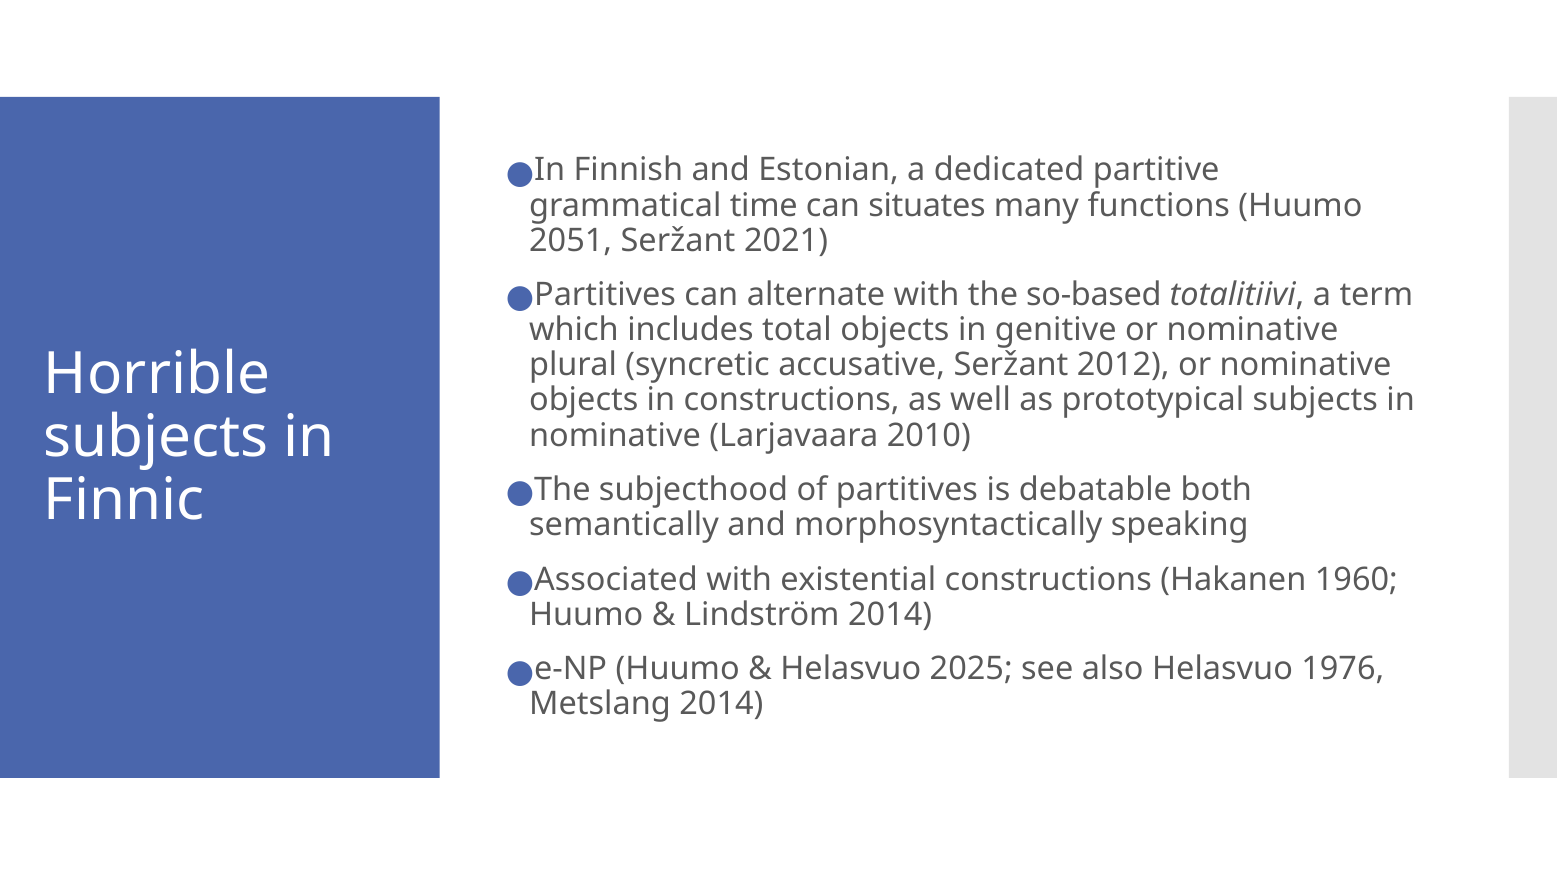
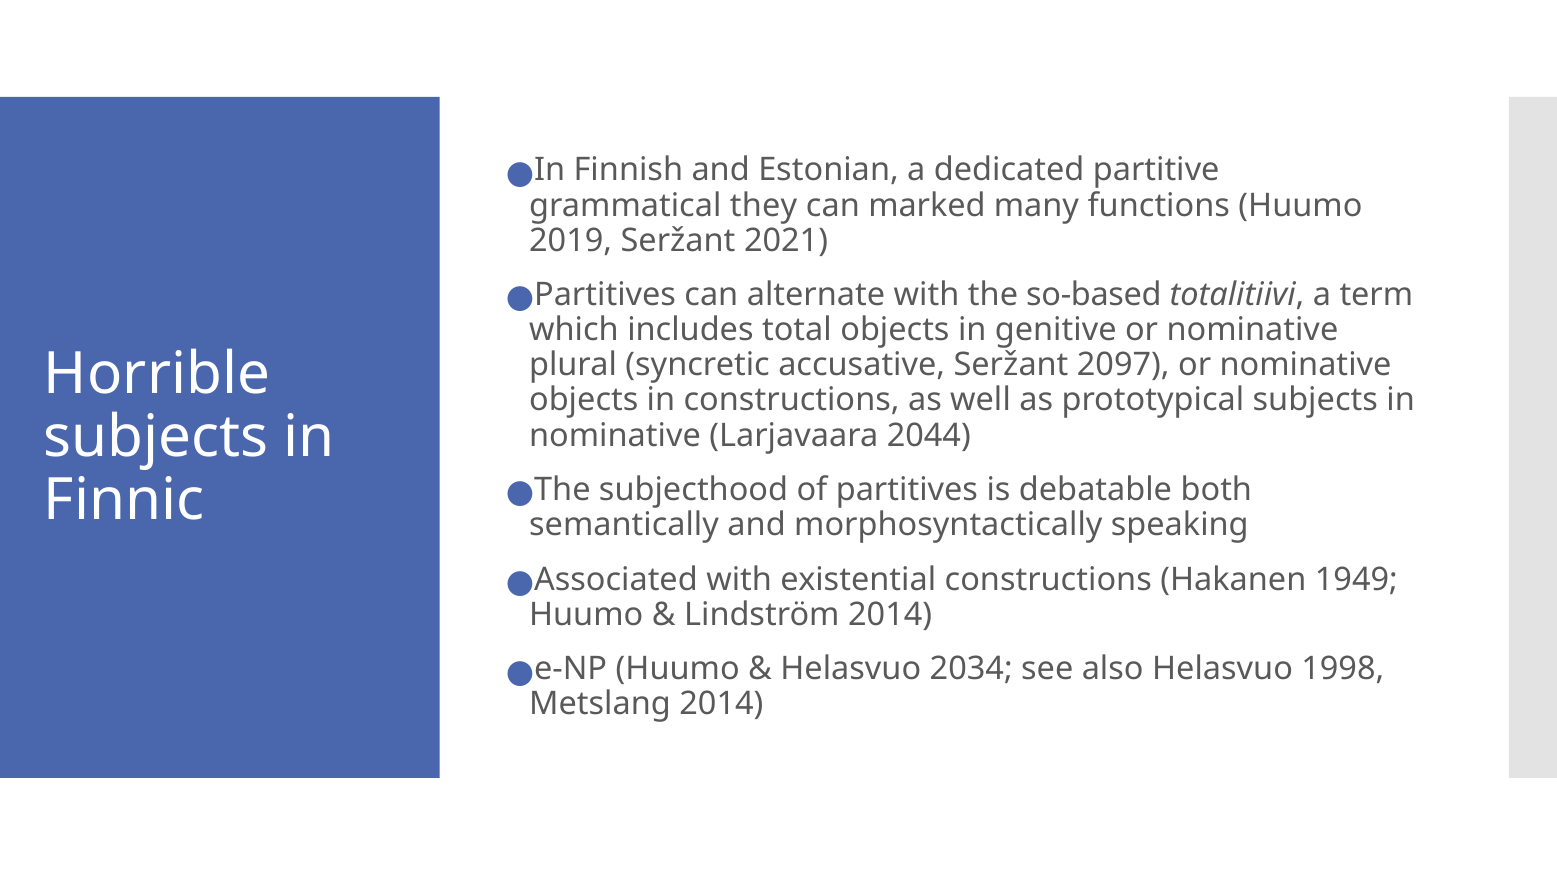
time: time -> they
situates: situates -> marked
2051: 2051 -> 2019
2012: 2012 -> 2097
2010: 2010 -> 2044
1960: 1960 -> 1949
2025: 2025 -> 2034
1976: 1976 -> 1998
